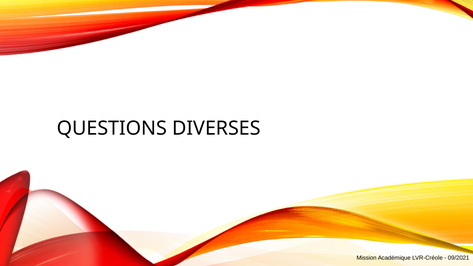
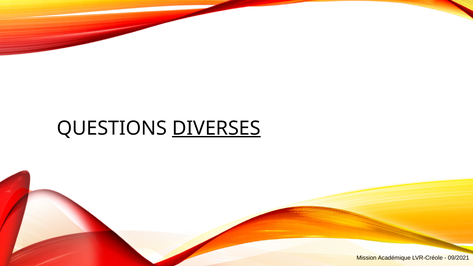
DIVERSES underline: none -> present
